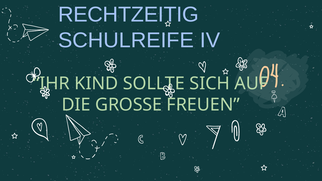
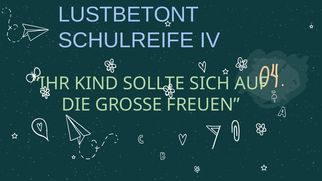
RECHTZEITIG: RECHTZEITIG -> LUSTBETONT
